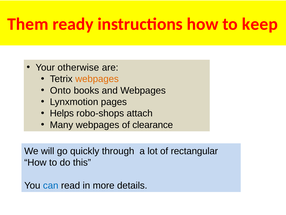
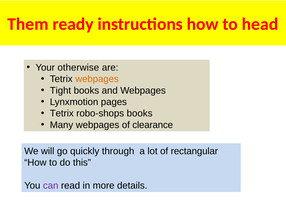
keep: keep -> head
Onto: Onto -> Tight
Helps at (62, 113): Helps -> Tetrix
robo-shops attach: attach -> books
can colour: blue -> purple
